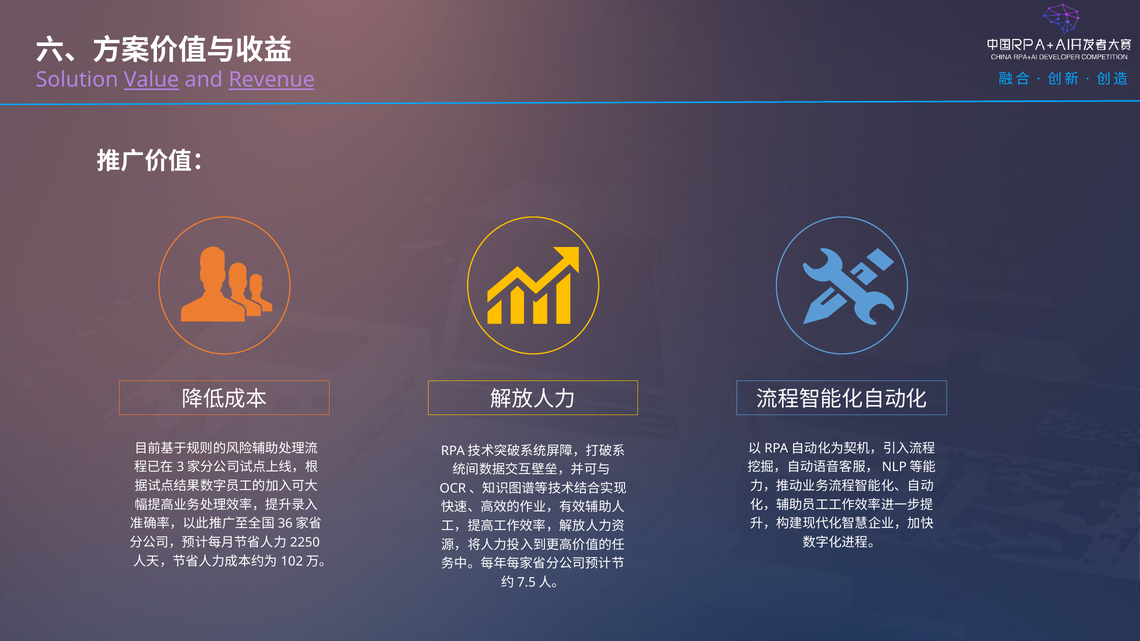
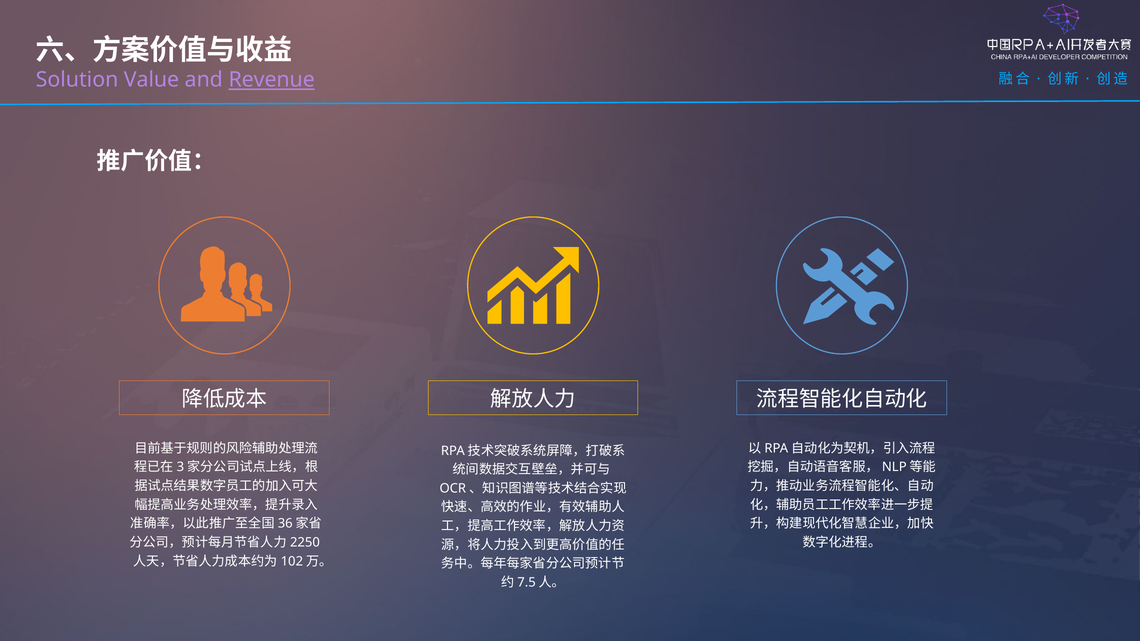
Value underline: present -> none
